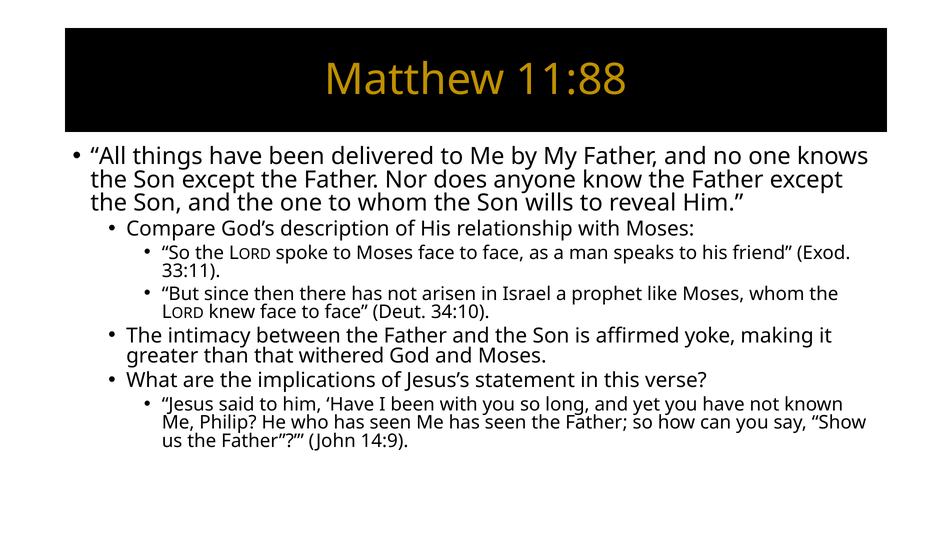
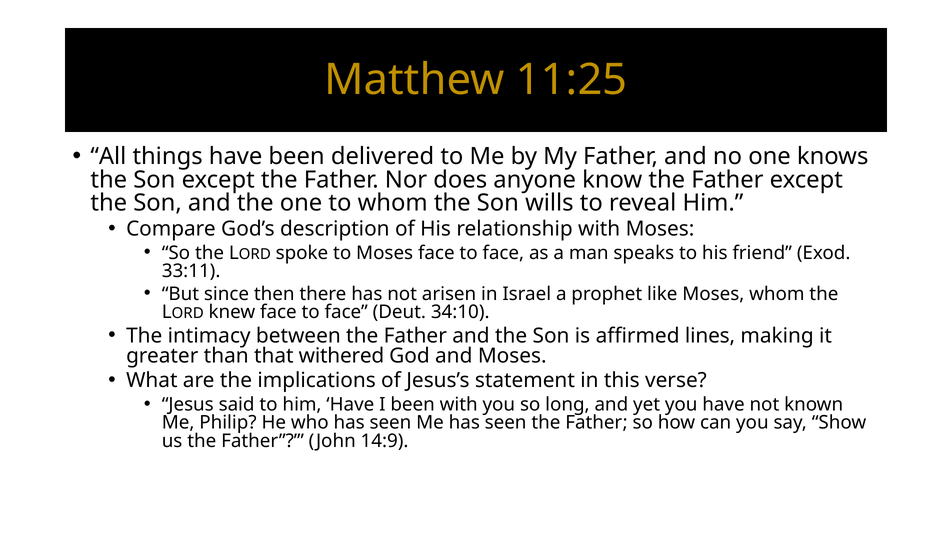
11:88: 11:88 -> 11:25
yoke: yoke -> lines
